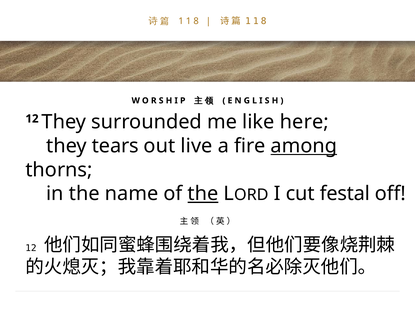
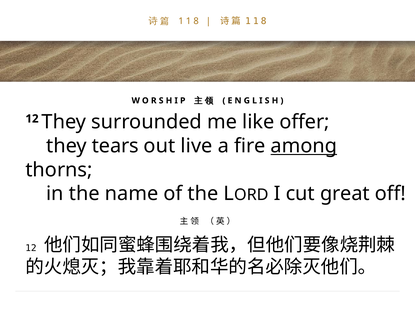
here: here -> offer
the at (203, 194) underline: present -> none
festal: festal -> great
